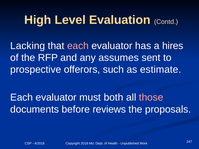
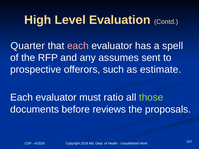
Lacking: Lacking -> Quarter
hires: hires -> spell
both: both -> ratio
those colour: pink -> light green
